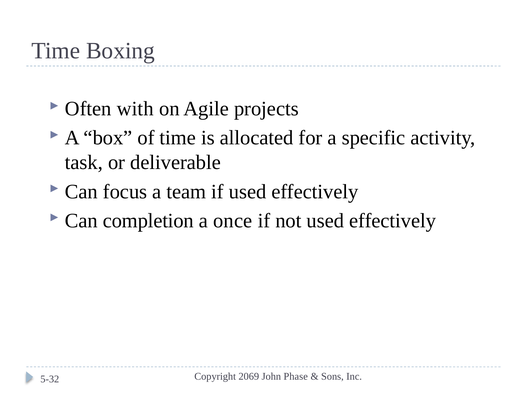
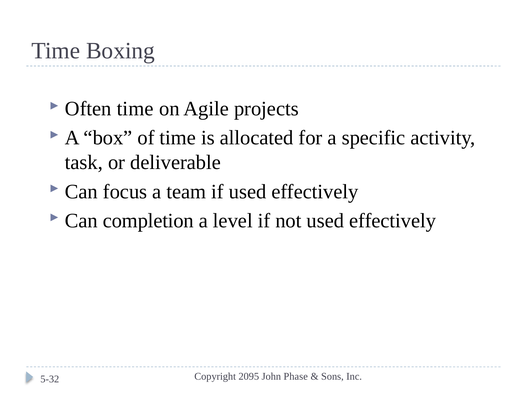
Often with: with -> time
once: once -> level
2069: 2069 -> 2095
